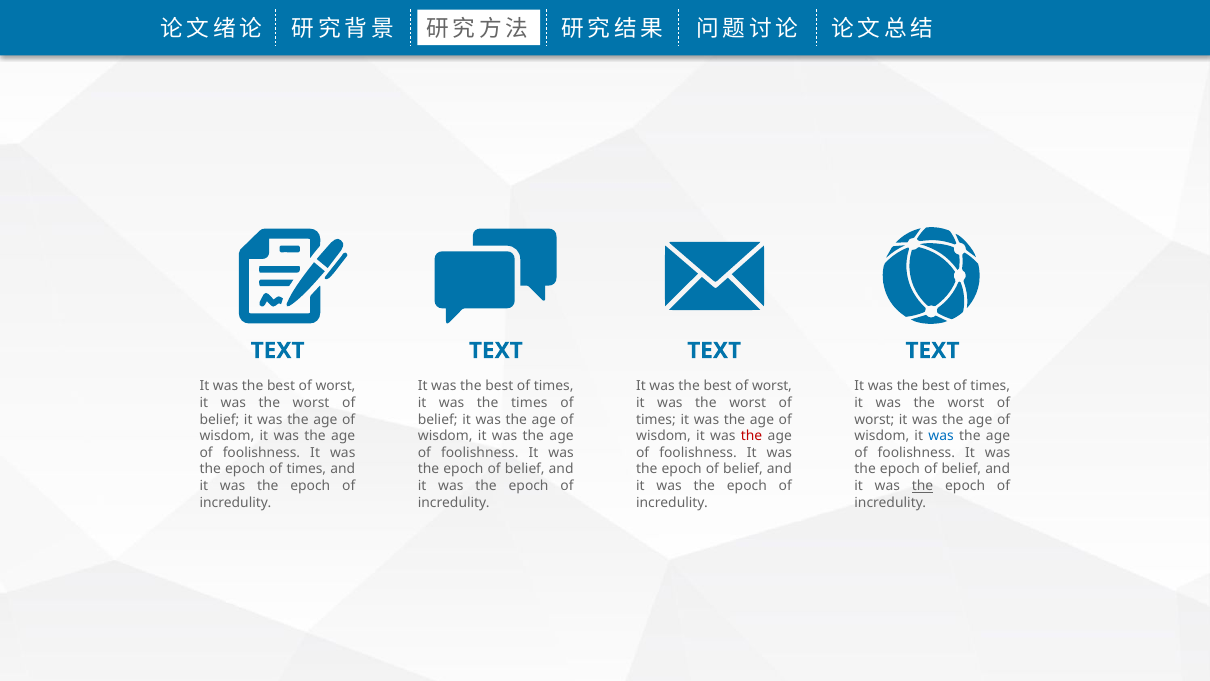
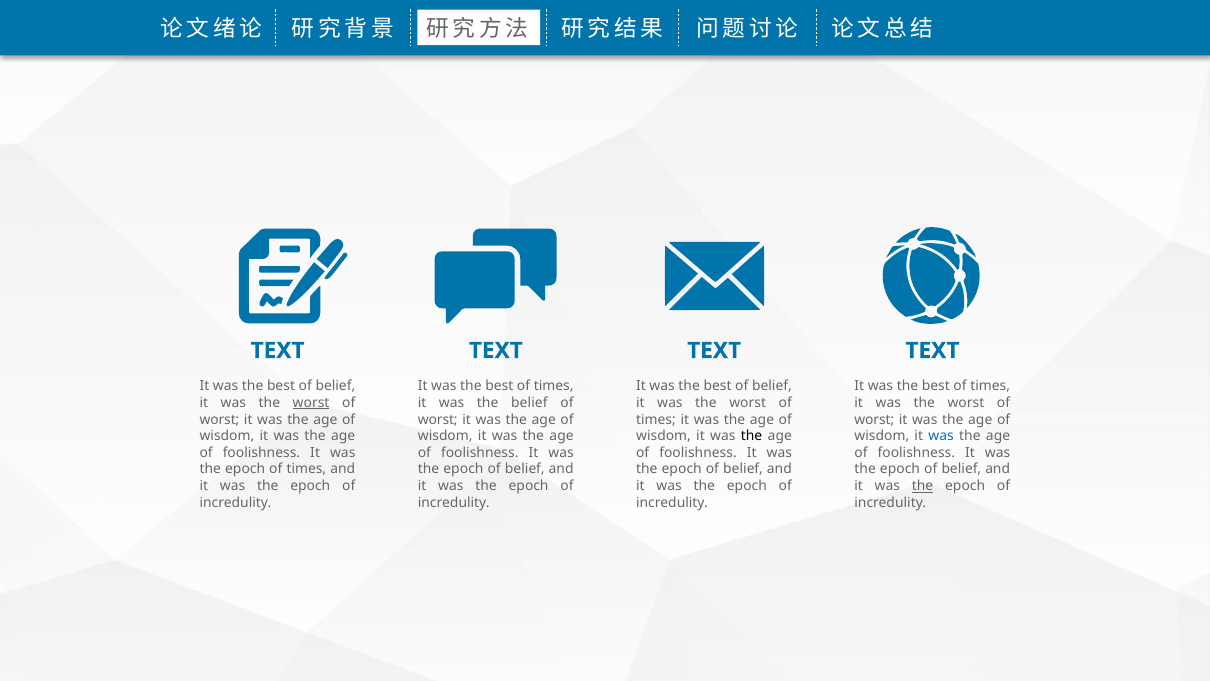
worst at (335, 386): worst -> belief
worst at (772, 386): worst -> belief
worst at (311, 403) underline: none -> present
the times: times -> belief
belief at (219, 419): belief -> worst
belief at (438, 419): belief -> worst
the at (752, 436) colour: red -> black
